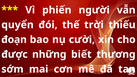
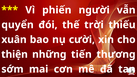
đoạn: đoạn -> xuân
được: được -> thiện
biết: biết -> tiến
